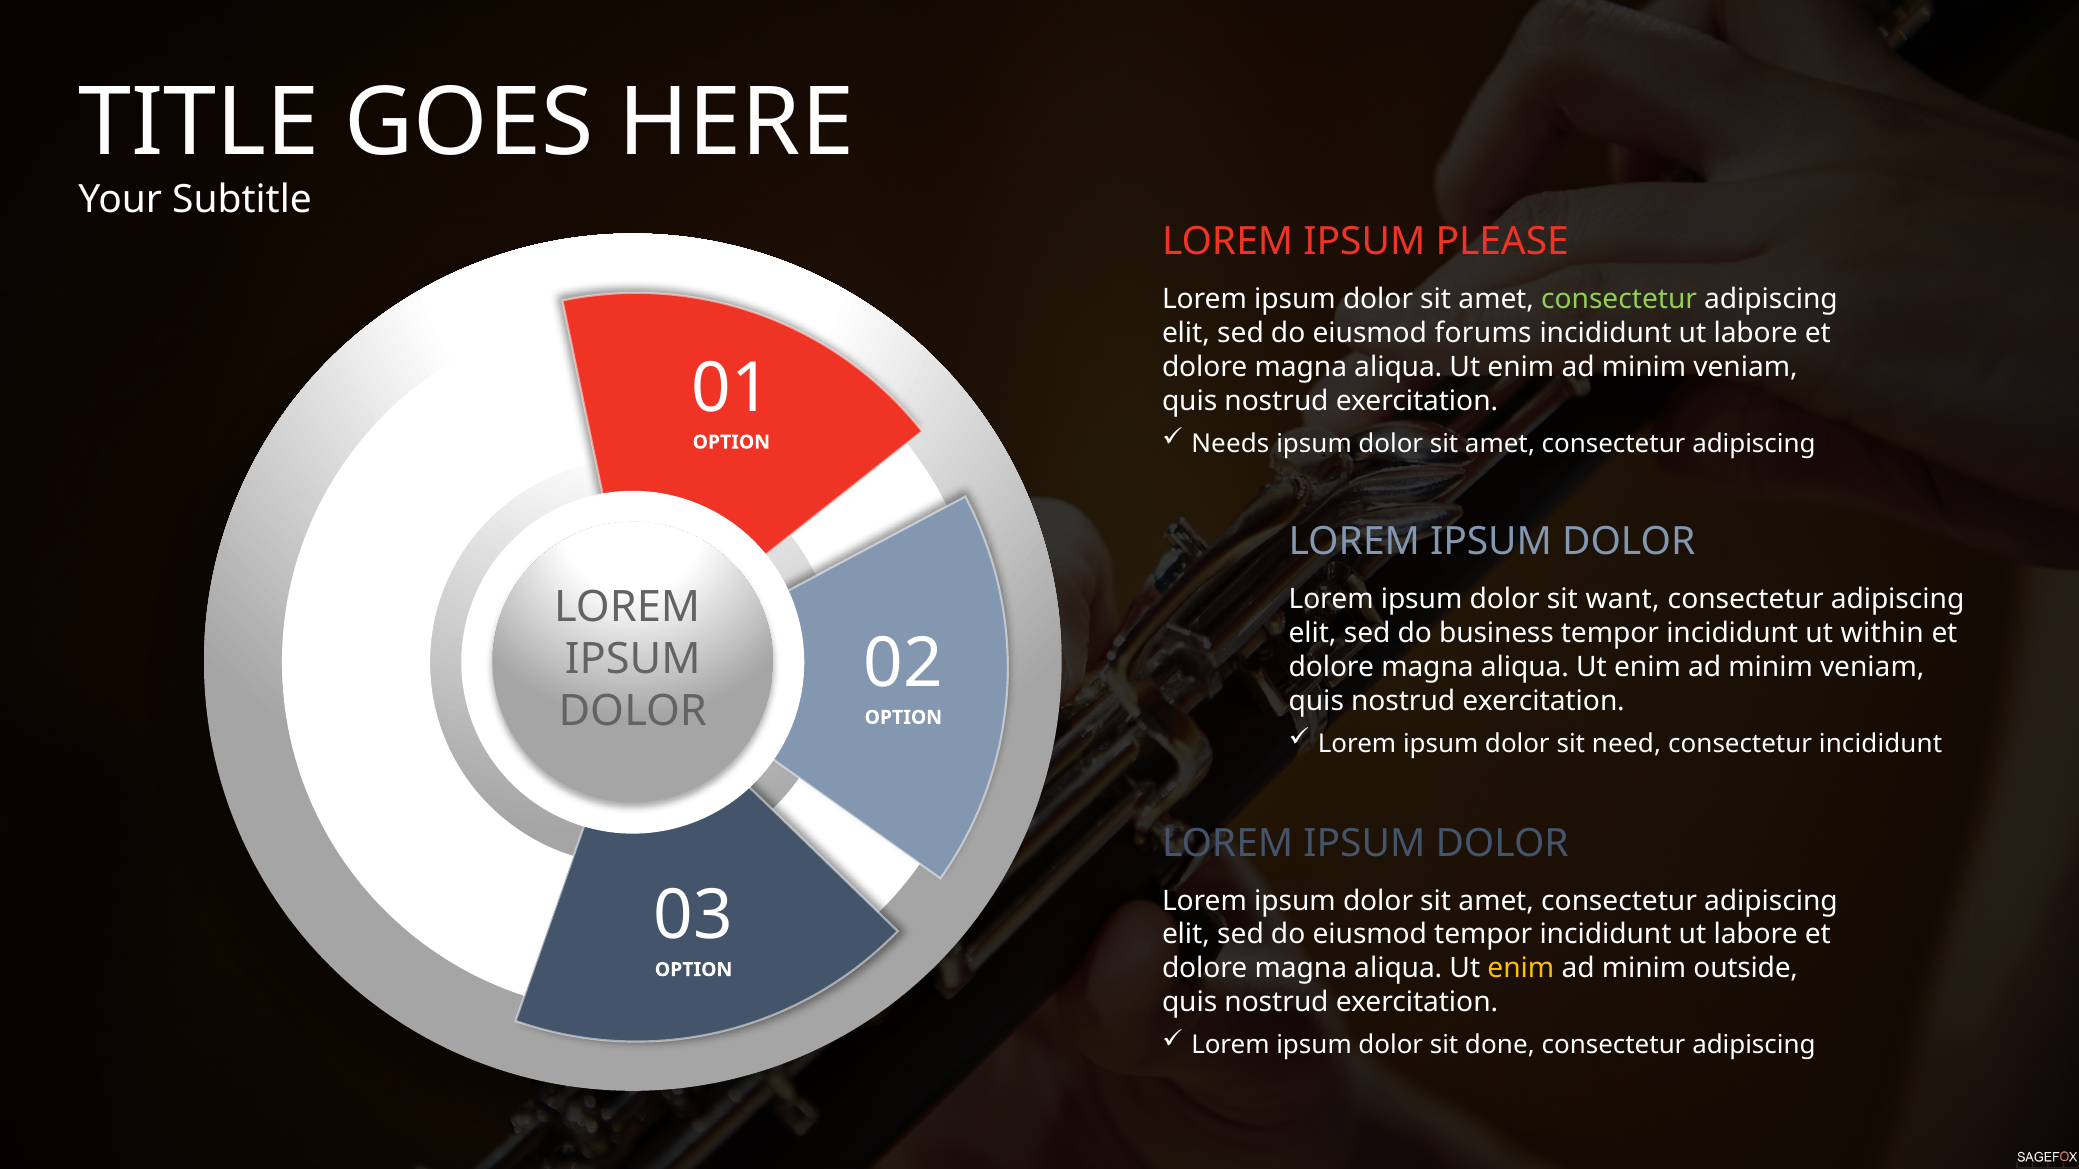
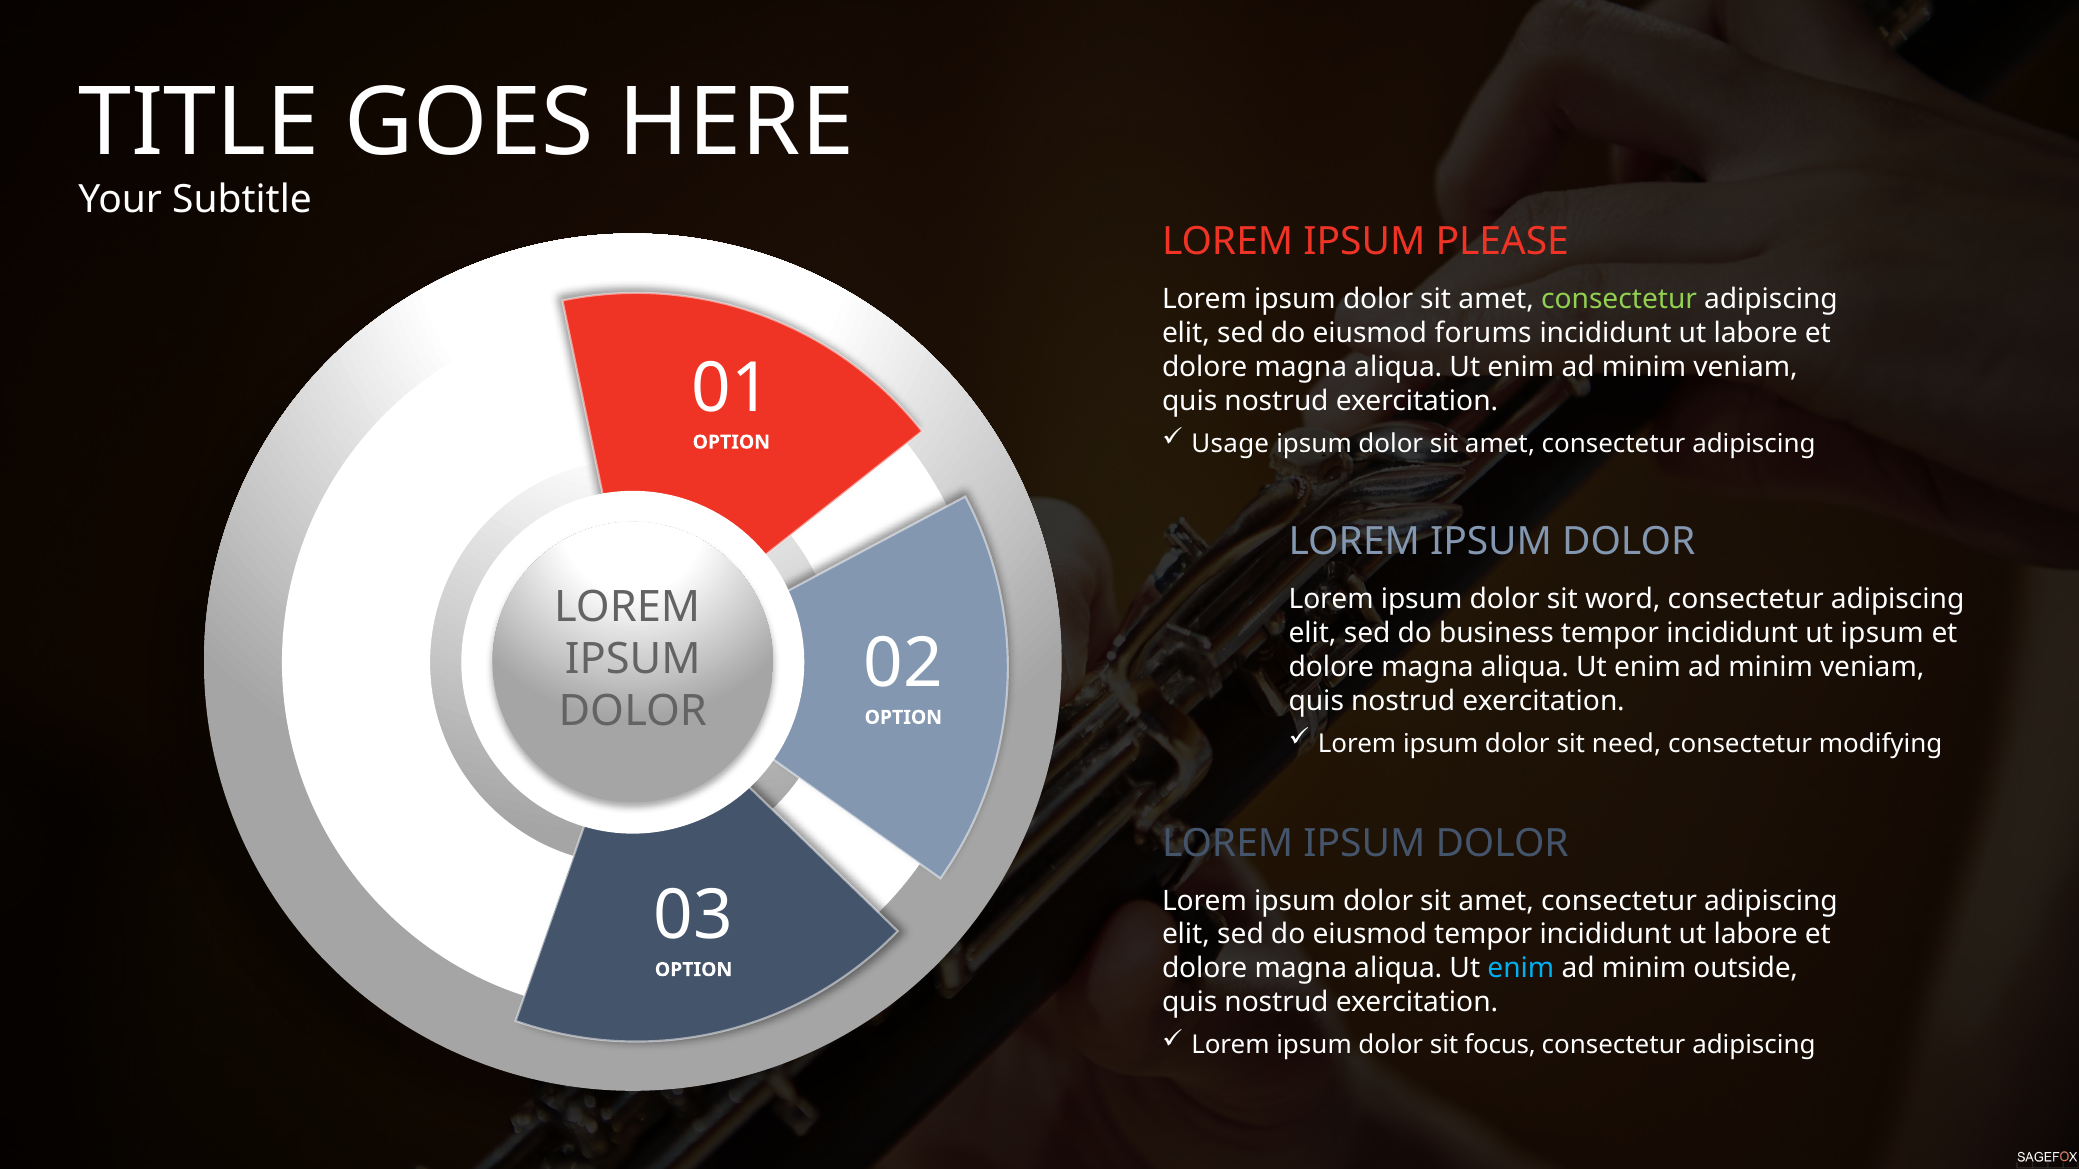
Needs: Needs -> Usage
want: want -> word
ut within: within -> ipsum
consectetur incididunt: incididunt -> modifying
enim at (1521, 969) colour: yellow -> light blue
done: done -> focus
